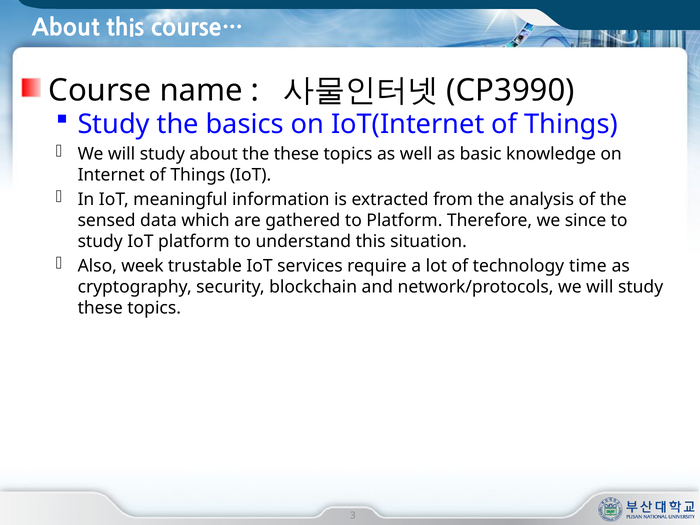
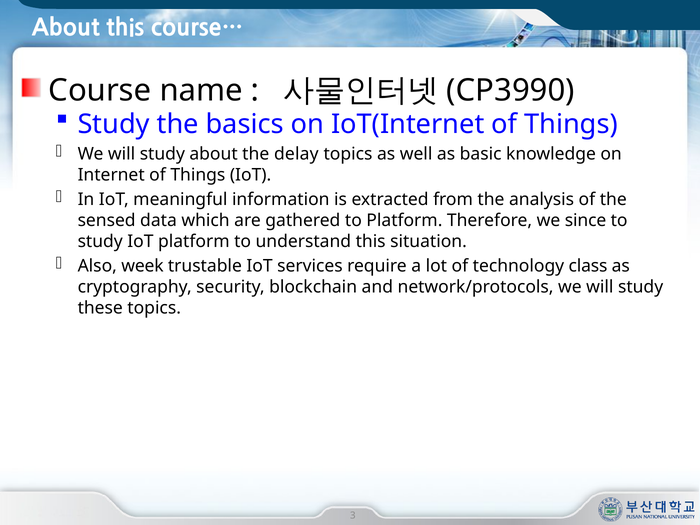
the these: these -> delay
time: time -> class
